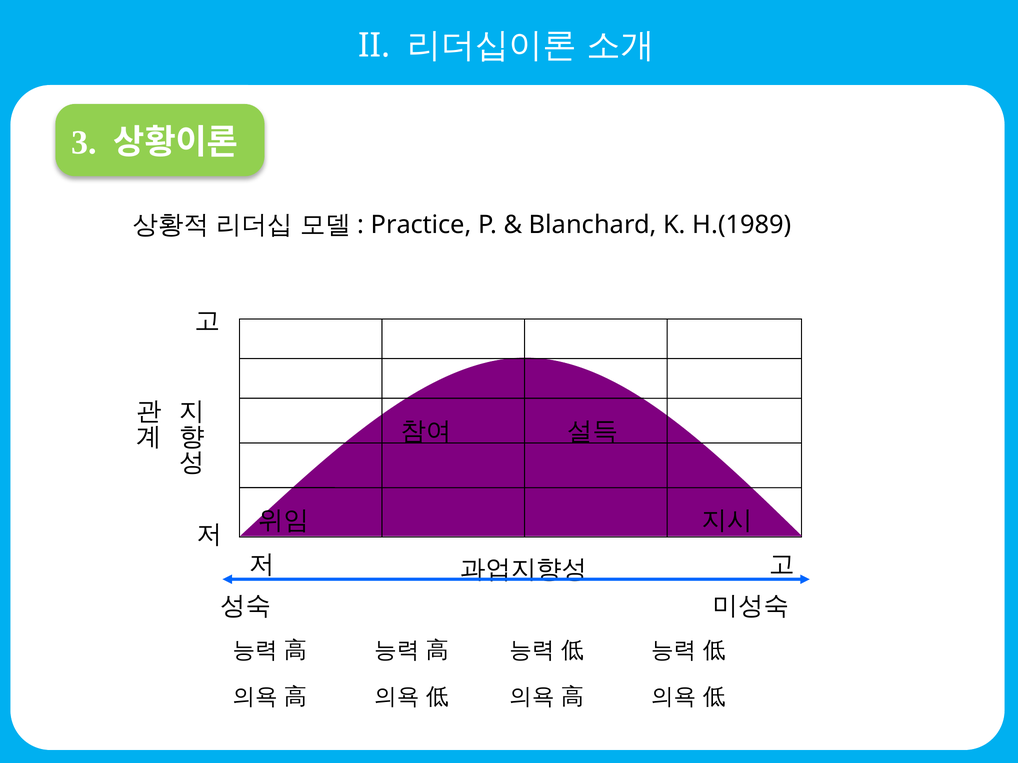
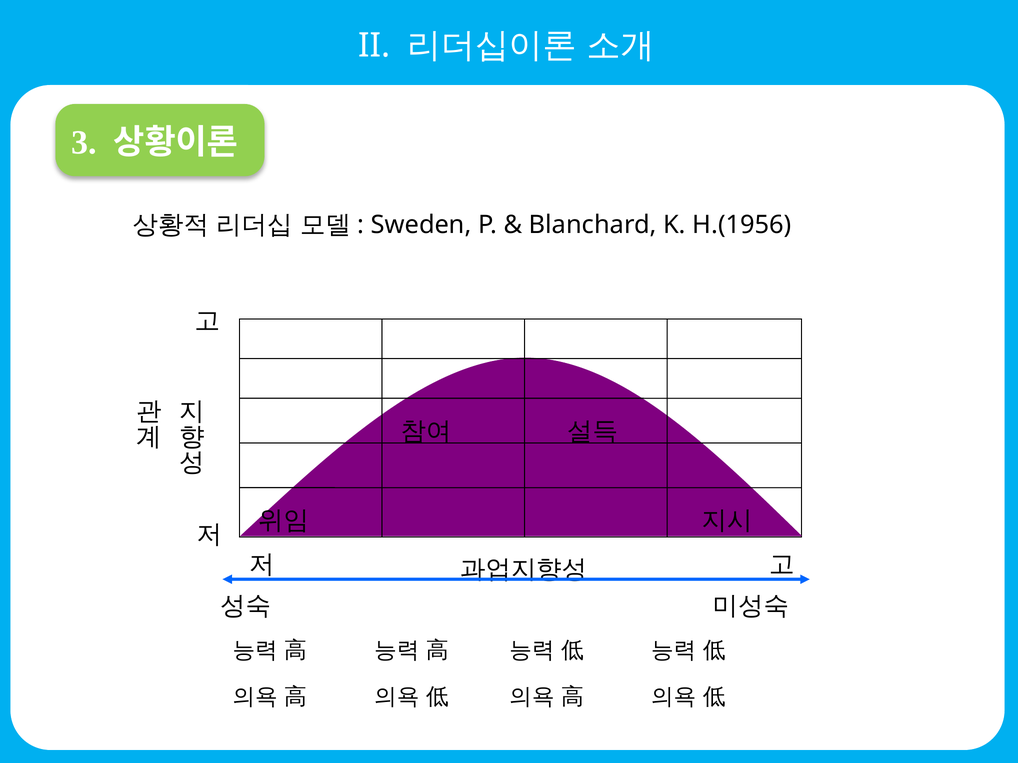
Practice: Practice -> Sweden
H.(1989: H.(1989 -> H.(1956
